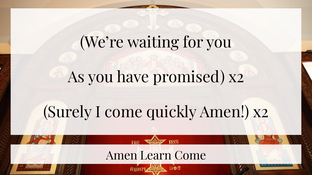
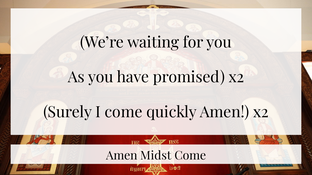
Learn: Learn -> Midst
